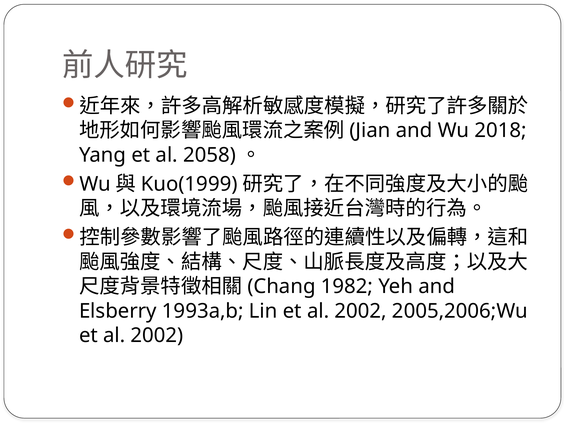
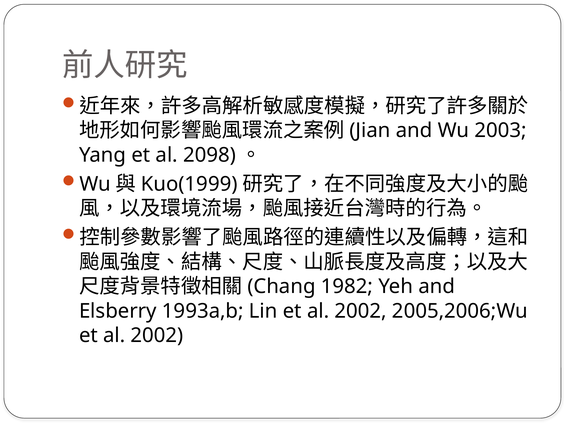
2018: 2018 -> 2003
2058: 2058 -> 2098
